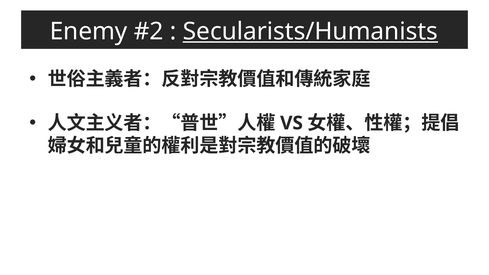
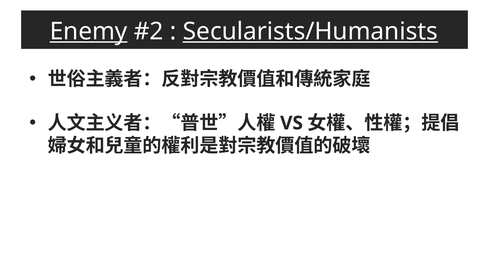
Enemy underline: none -> present
